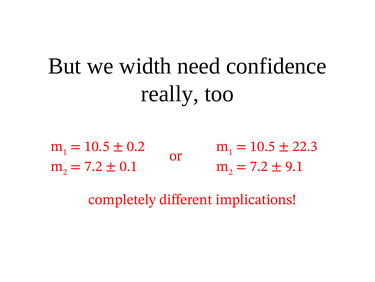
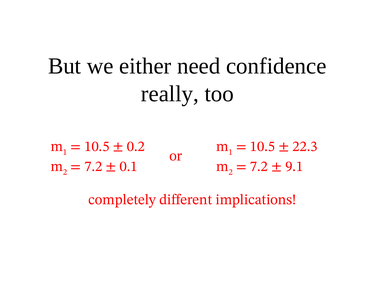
width: width -> either
